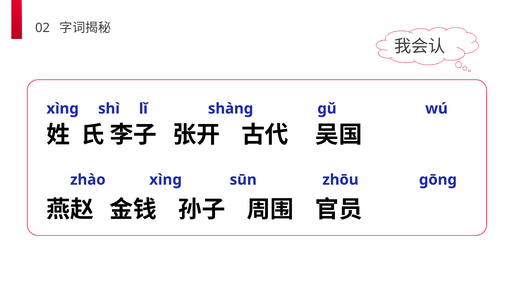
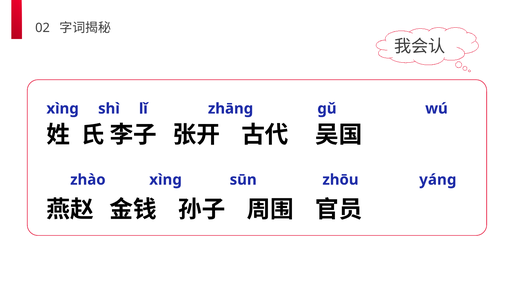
shànɡ: shànɡ -> zhānɡ
ɡōnɡ: ɡōnɡ -> yánɡ
